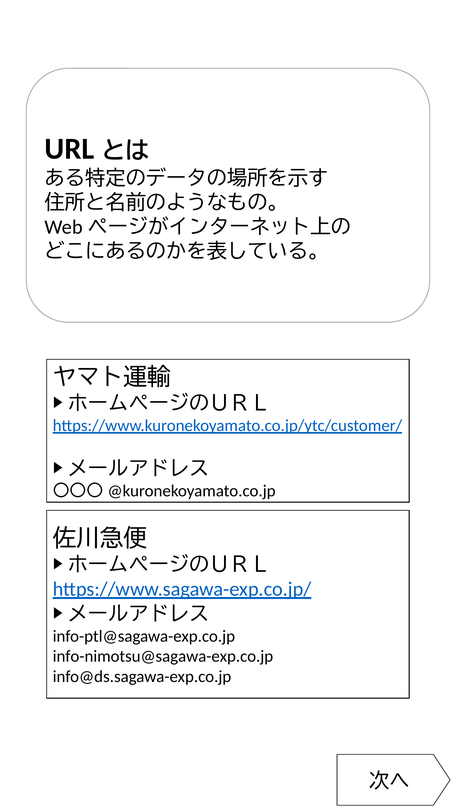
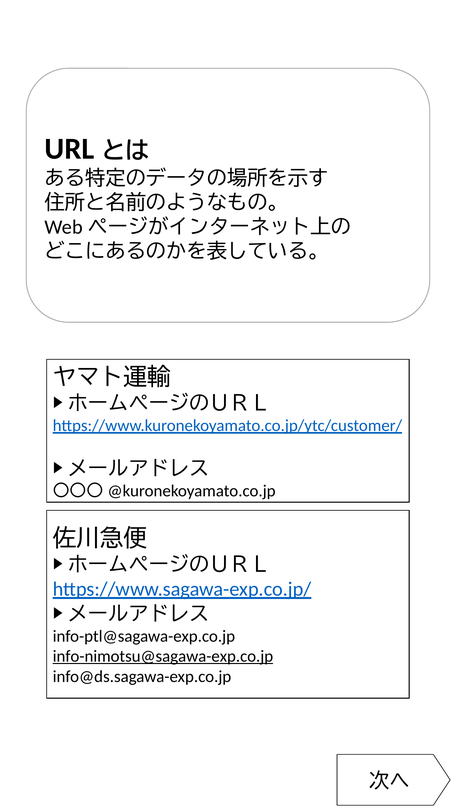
info-nimotsu@sagawa-exp.co.jp underline: none -> present
